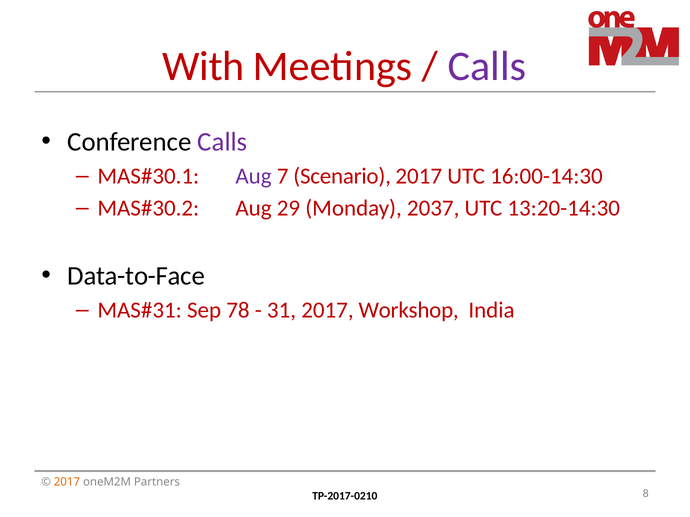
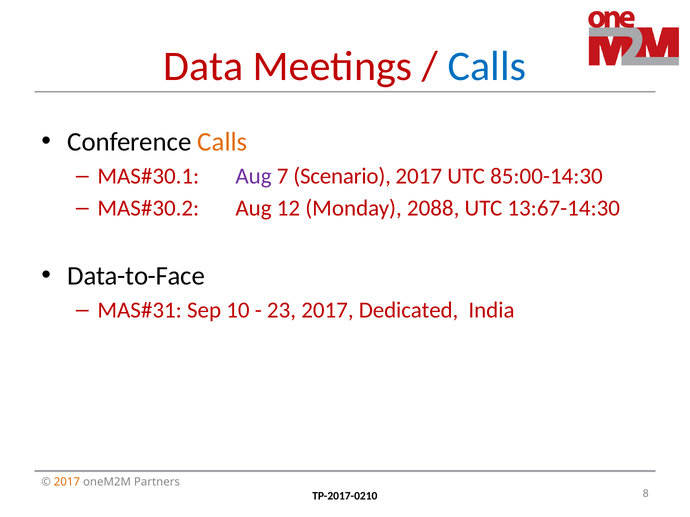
With: With -> Data
Calls at (487, 66) colour: purple -> blue
Calls at (222, 142) colour: purple -> orange
16:00-14:30: 16:00-14:30 -> 85:00-14:30
29: 29 -> 12
2037: 2037 -> 2088
13:20-14:30: 13:20-14:30 -> 13:67-14:30
78: 78 -> 10
31: 31 -> 23
Workshop: Workshop -> Dedicated
